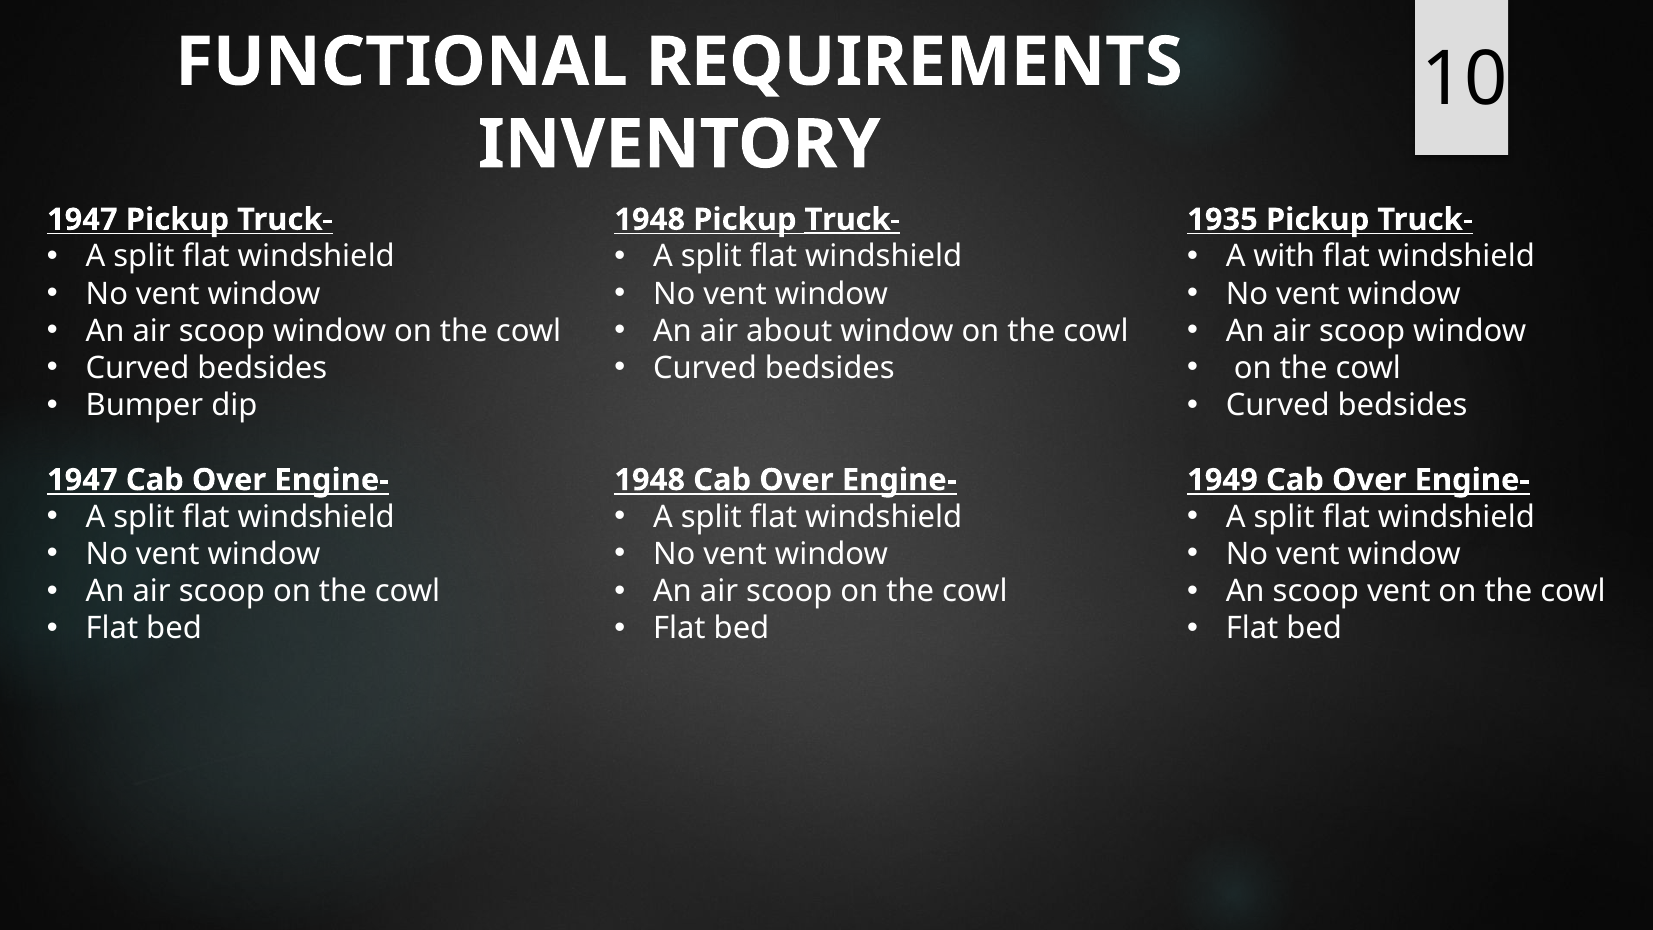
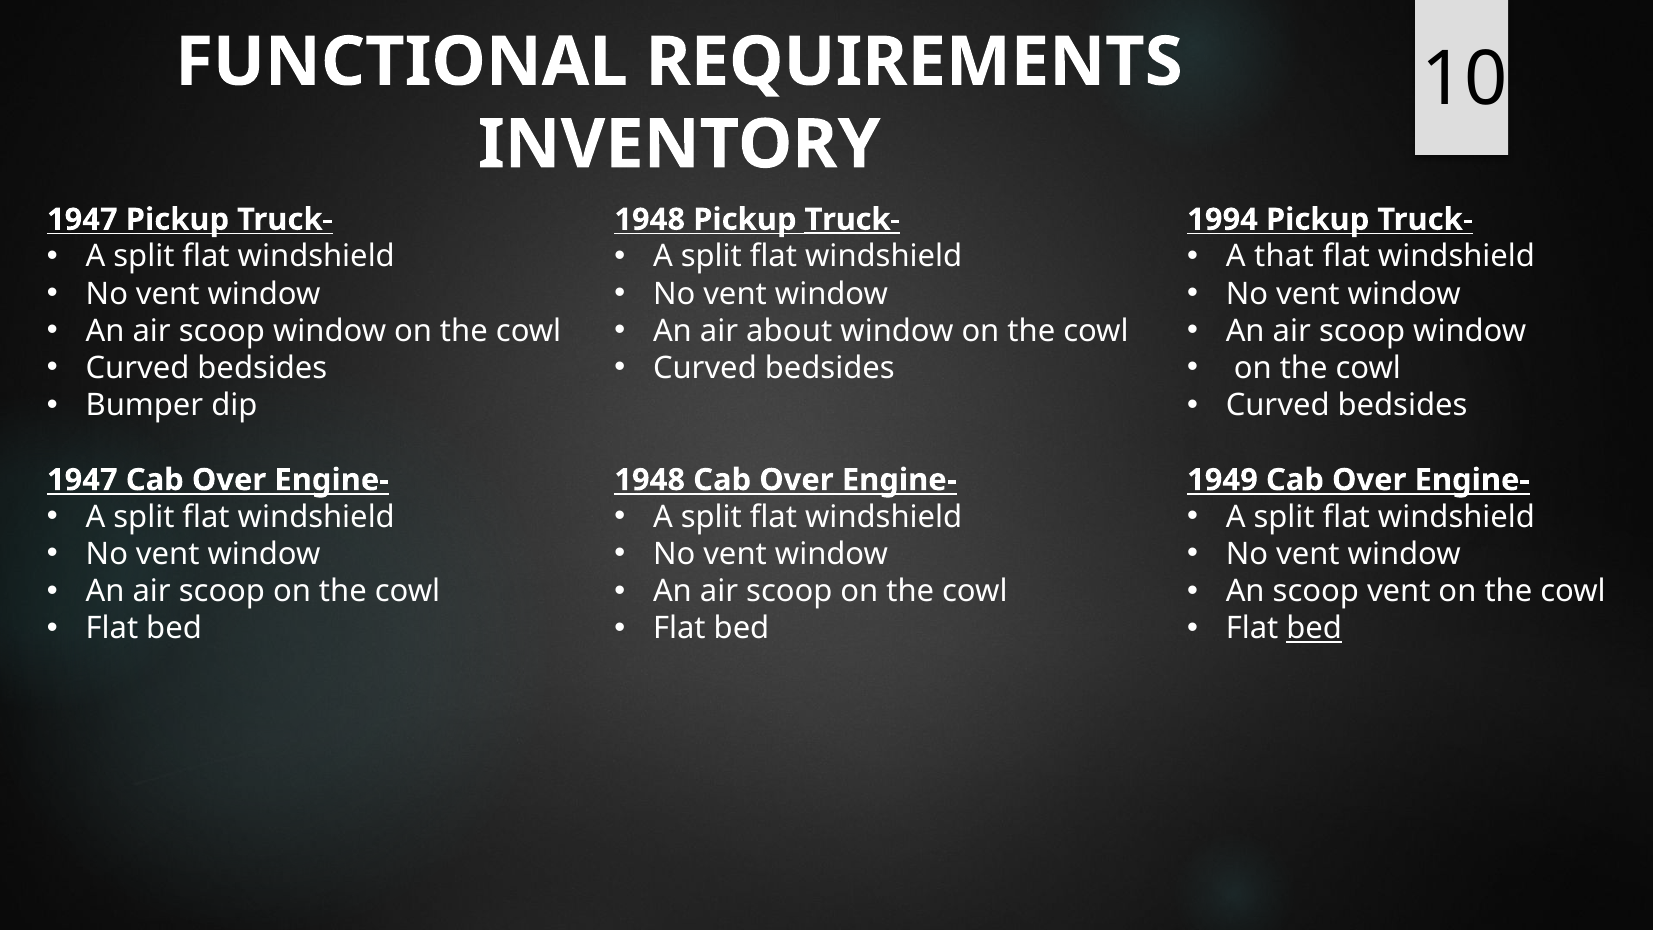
1935: 1935 -> 1994
with: with -> that
bed at (1314, 629) underline: none -> present
